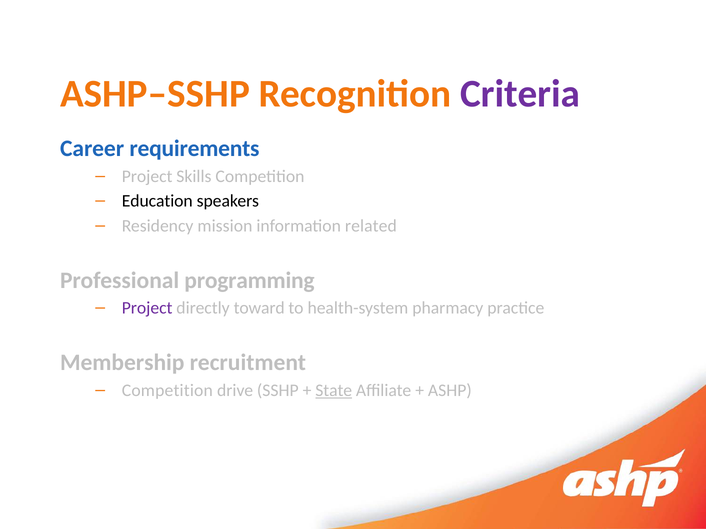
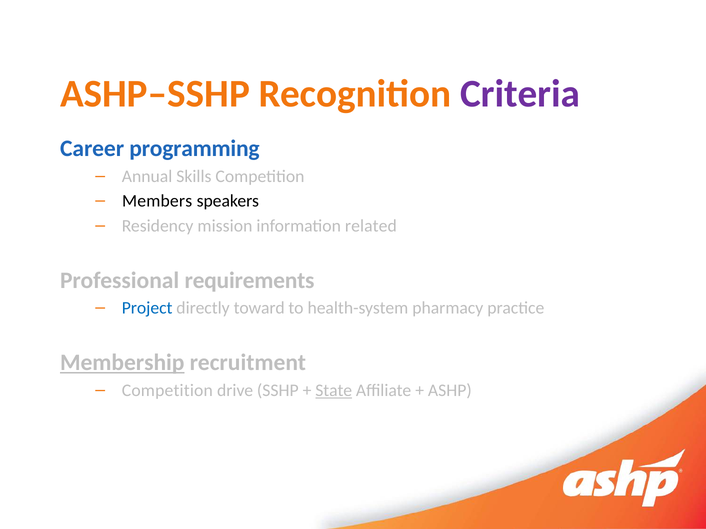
requirements: requirements -> programming
Project at (147, 177): Project -> Annual
Education: Education -> Members
programming: programming -> requirements
Project at (147, 308) colour: purple -> blue
Membership underline: none -> present
